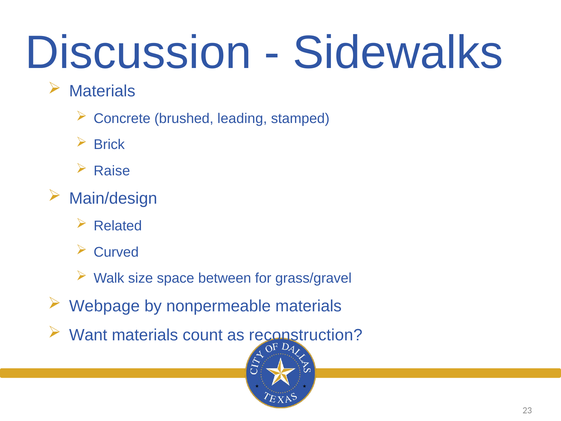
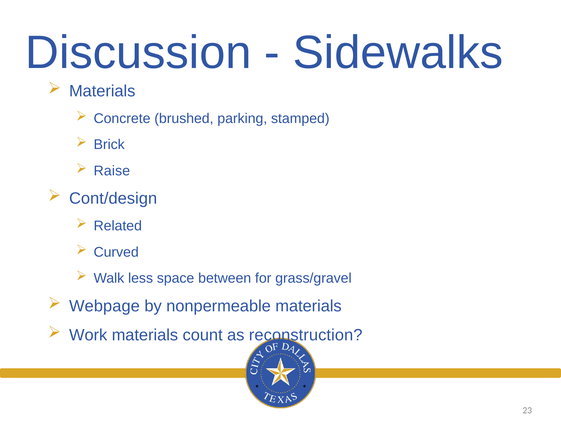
leading: leading -> parking
Main/design: Main/design -> Cont/design
size: size -> less
Want: Want -> Work
